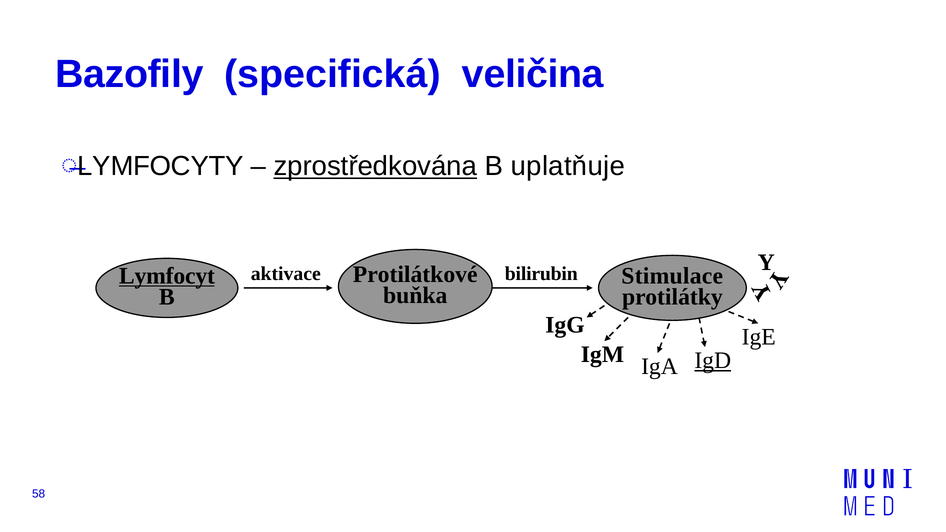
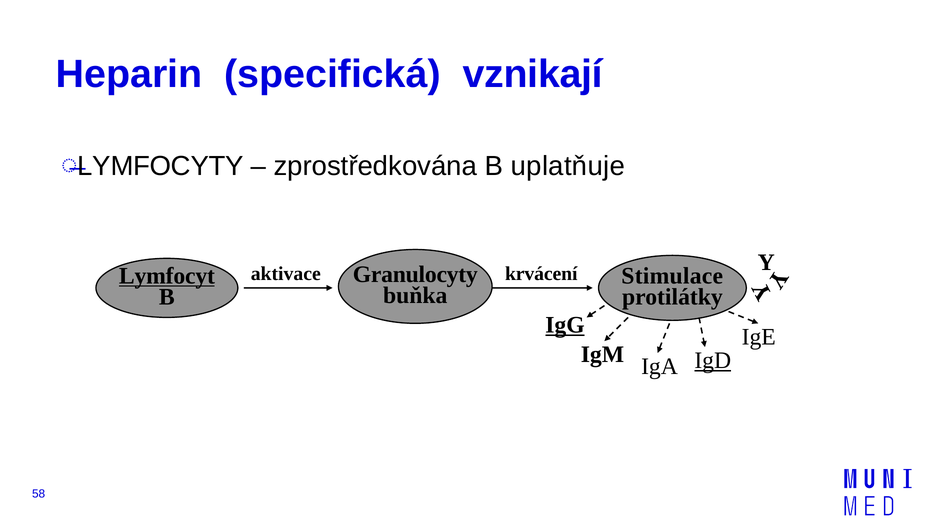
Bazofily: Bazofily -> Heparin
veličina: veličina -> vznikají
zprostředkována underline: present -> none
Protilátkové: Protilátkové -> Granulocyty
bilirubin: bilirubin -> krvácení
IgG underline: none -> present
